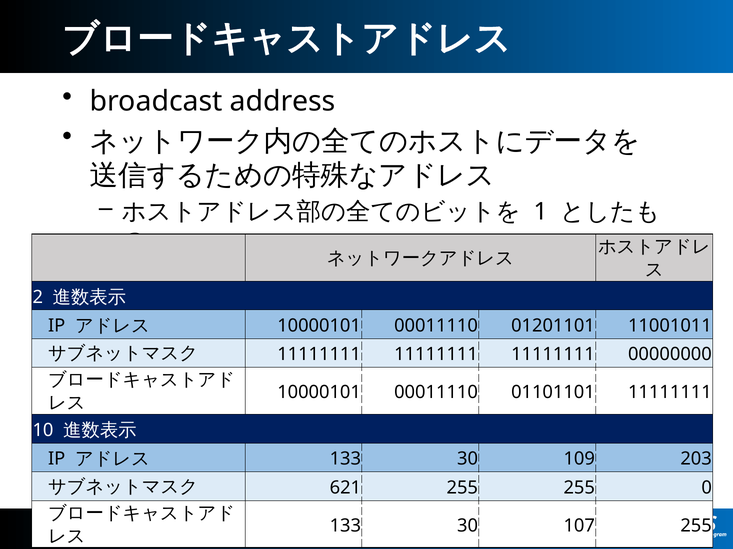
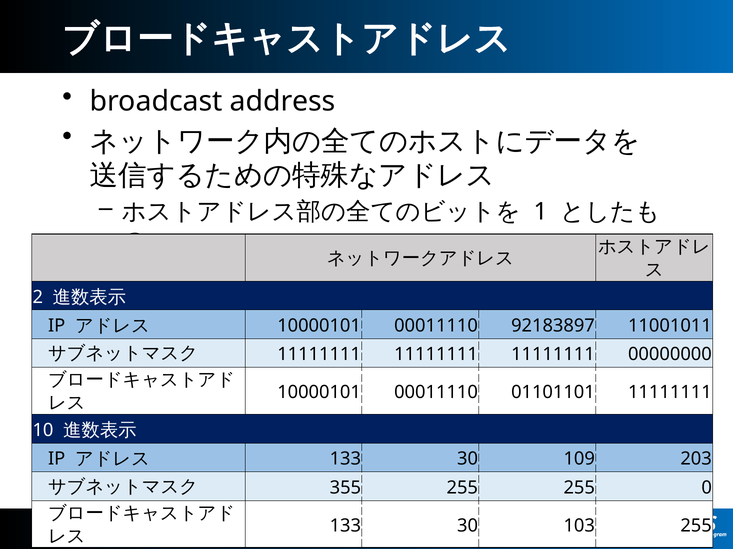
01201101: 01201101 -> 92183897
621: 621 -> 355
107: 107 -> 103
